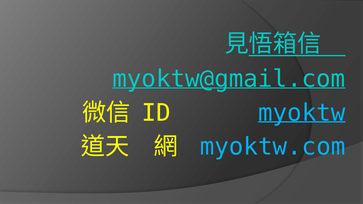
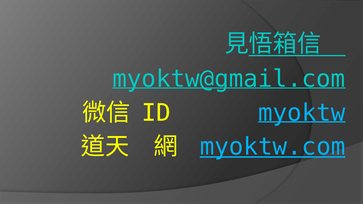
myoktw.com underline: none -> present
